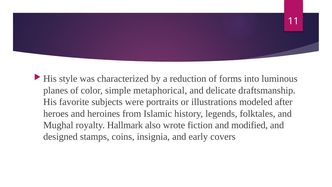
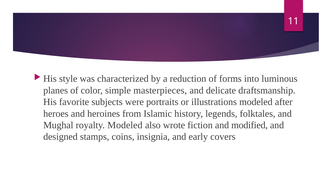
metaphorical: metaphorical -> masterpieces
royalty Hallmark: Hallmark -> Modeled
